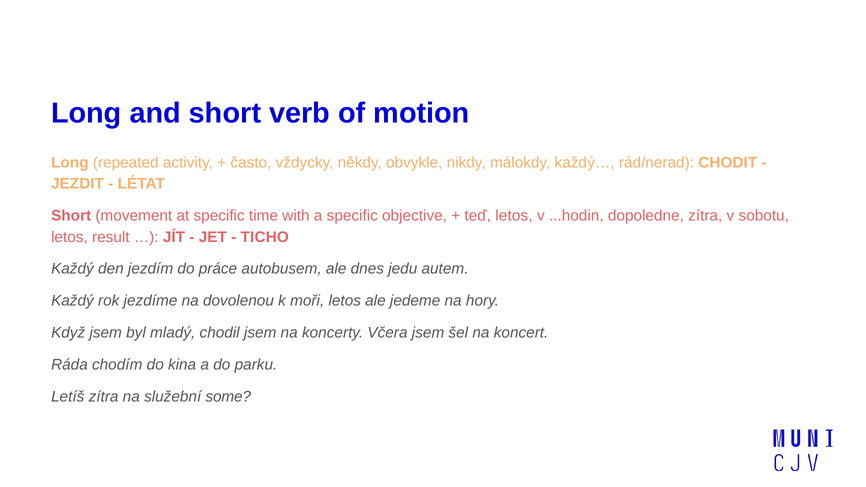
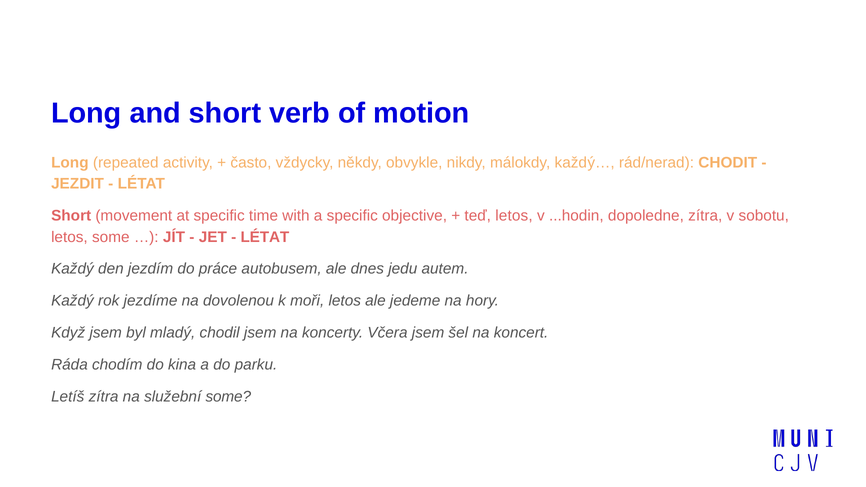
letos result: result -> some
TICHO at (265, 237): TICHO -> LÉTAT
